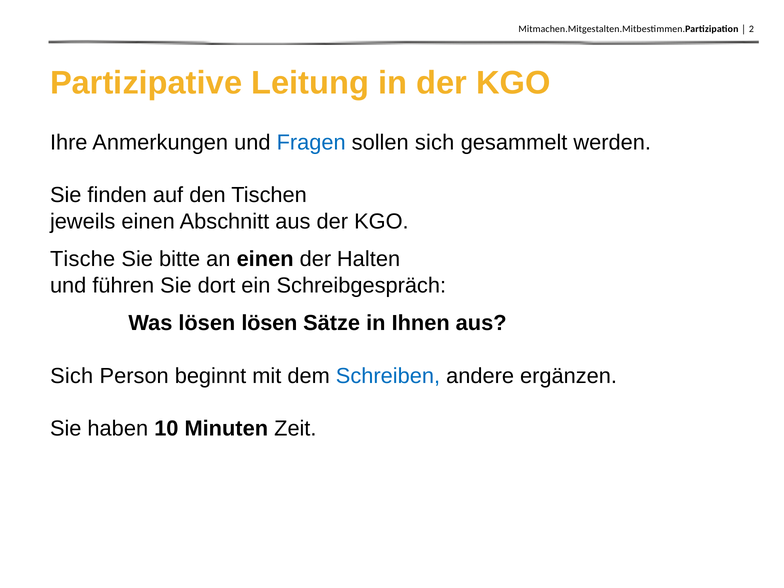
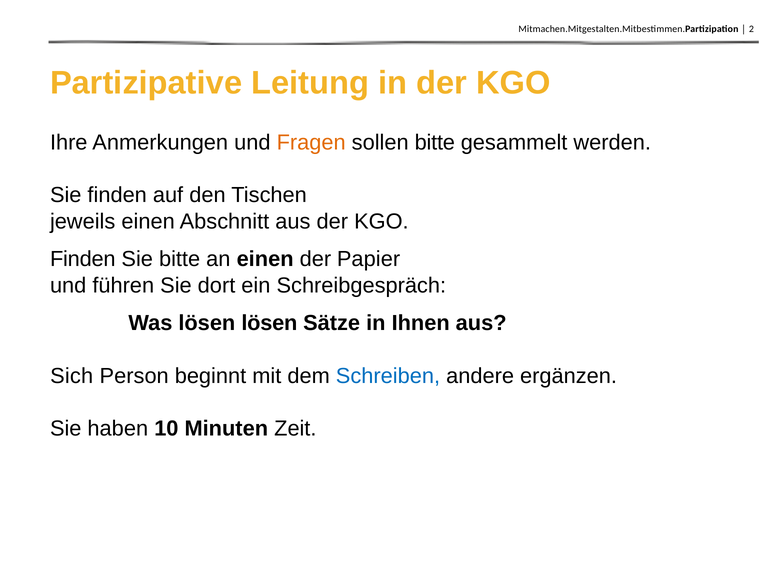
Fragen colour: blue -> orange
sollen sich: sich -> bitte
Tische at (83, 259): Tische -> Finden
Halten: Halten -> Papier
